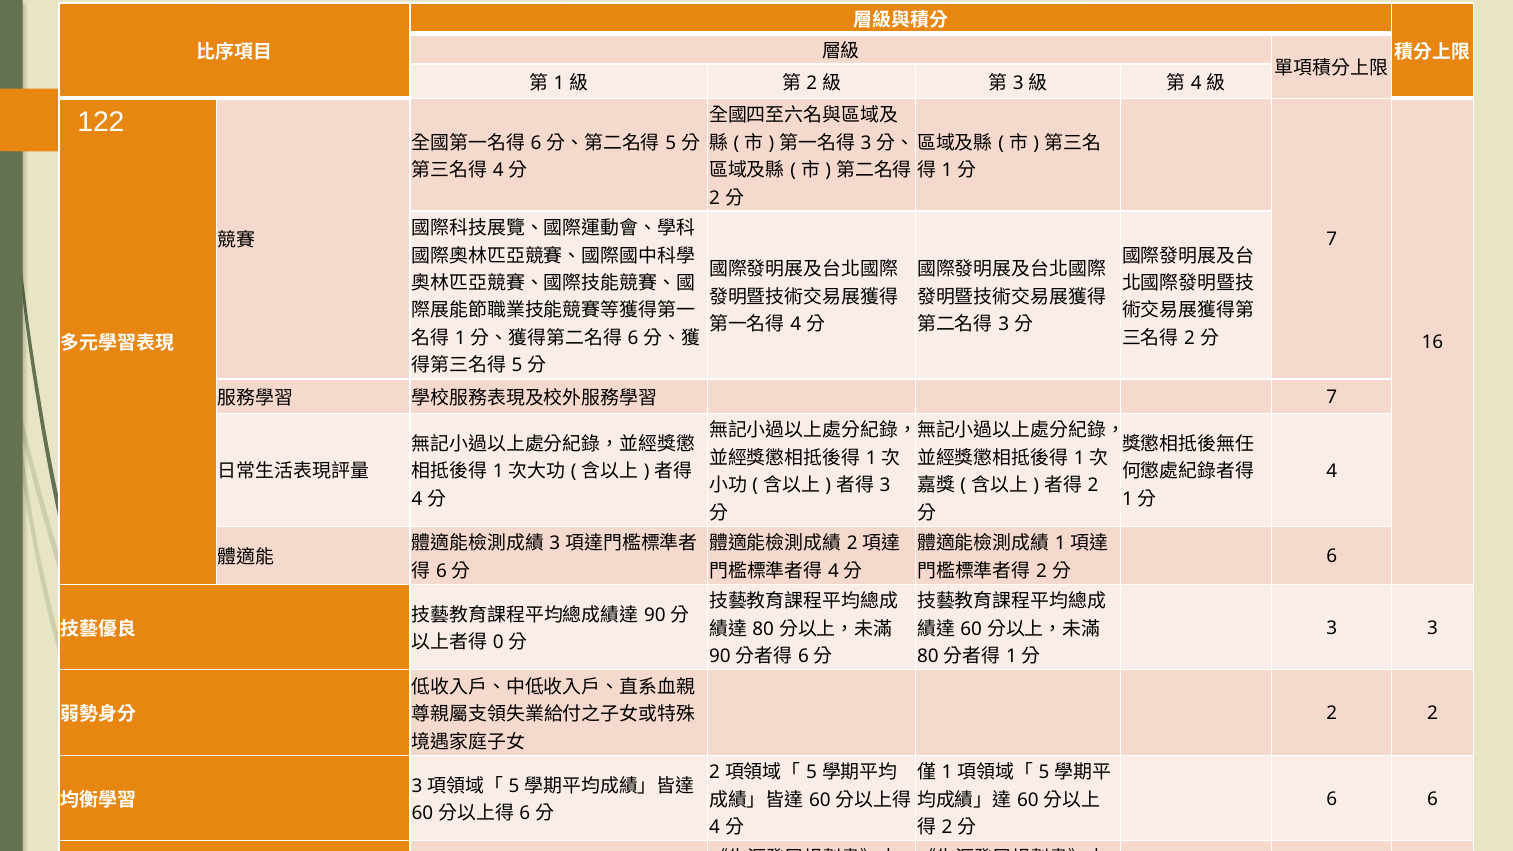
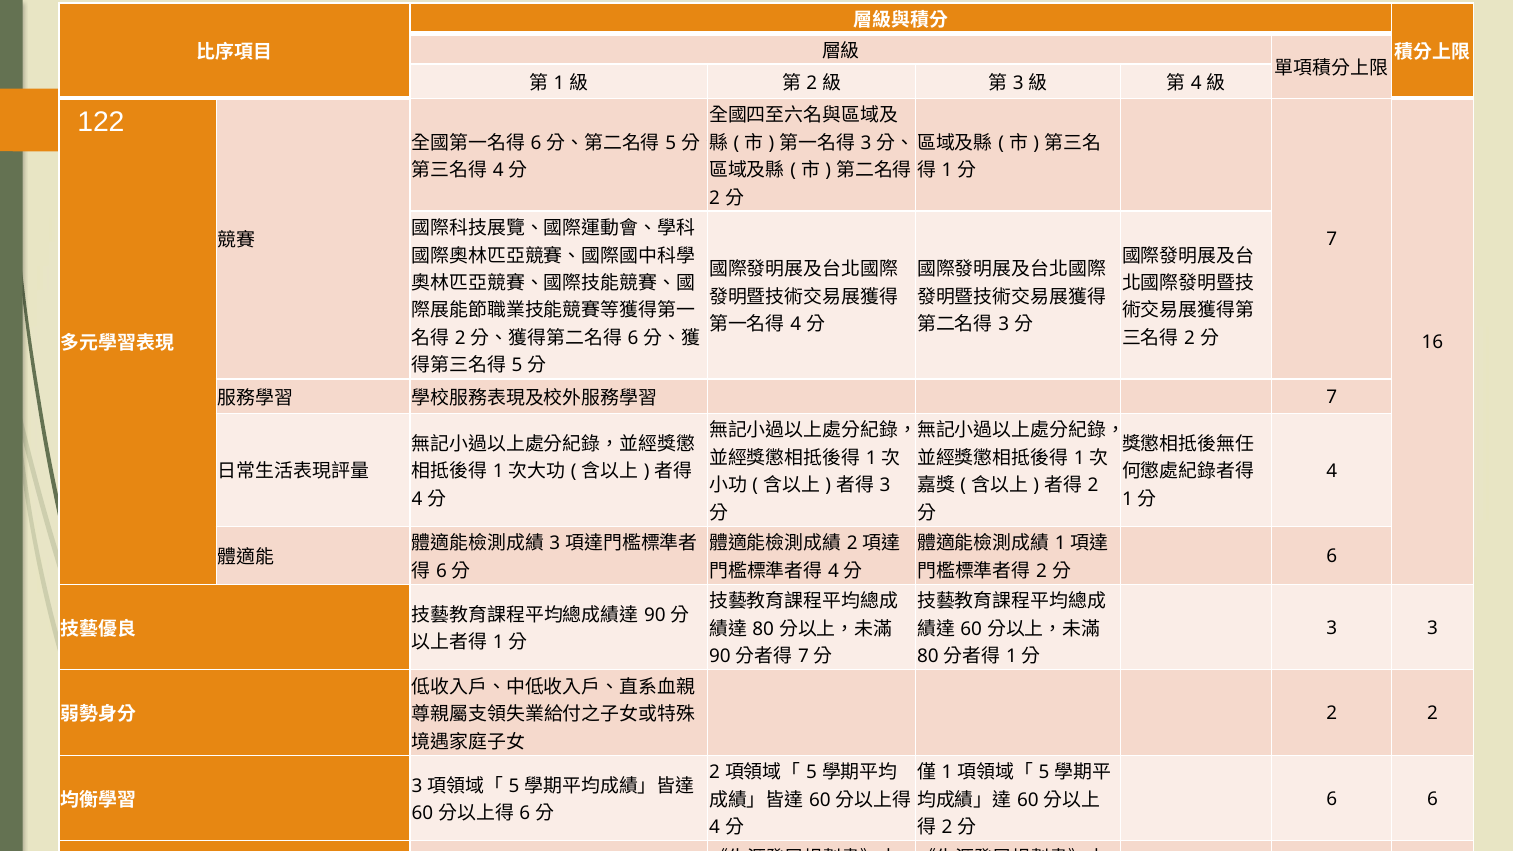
1 at (460, 338): 1 -> 2
0 at (498, 643): 0 -> 1
6 at (803, 656): 6 -> 7
